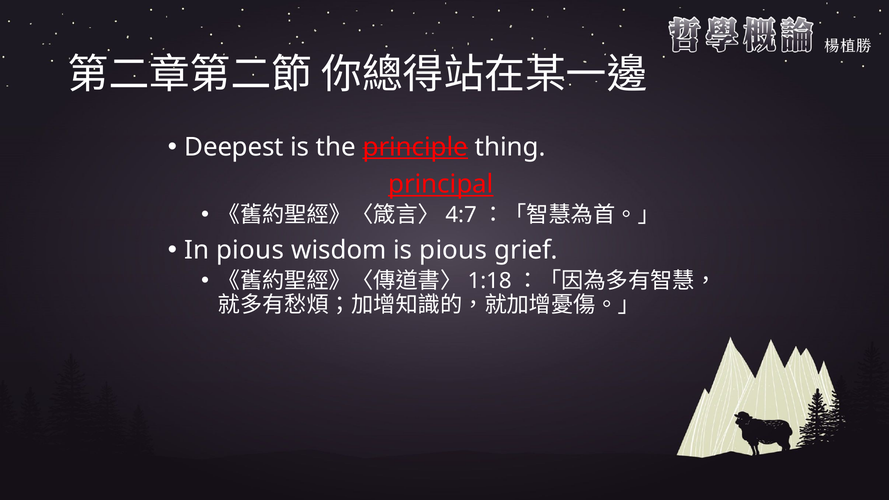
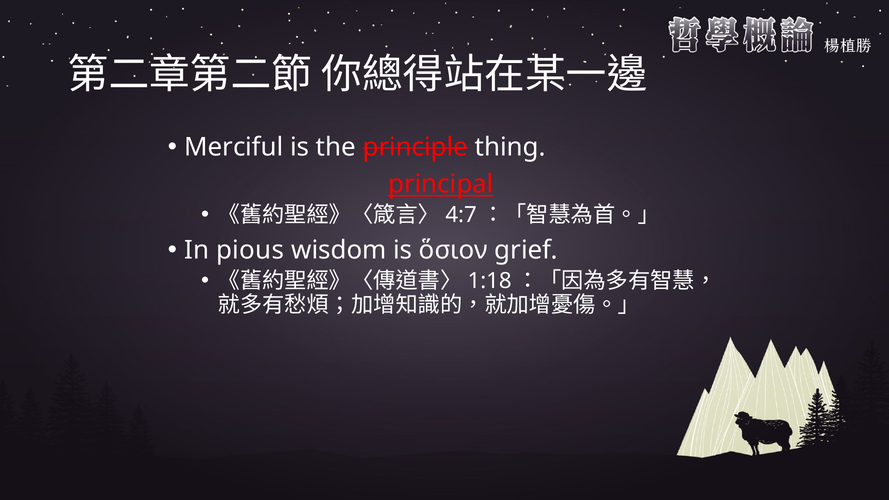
Deepest: Deepest -> Merciful
principle underline: present -> none
is pious: pious -> ὅσιον
